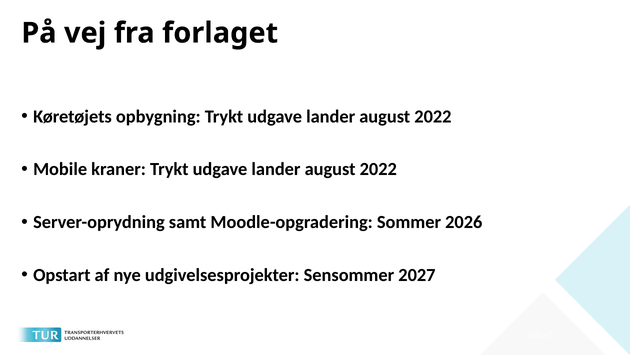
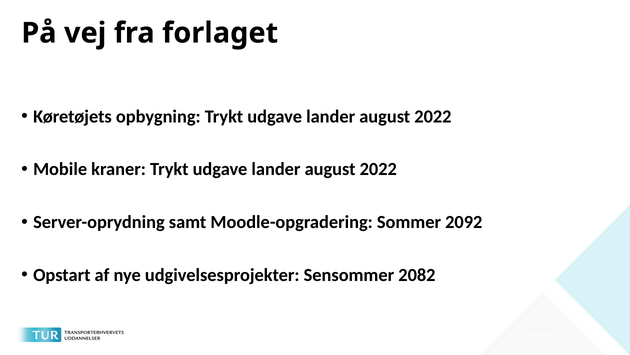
2026: 2026 -> 2092
2027: 2027 -> 2082
